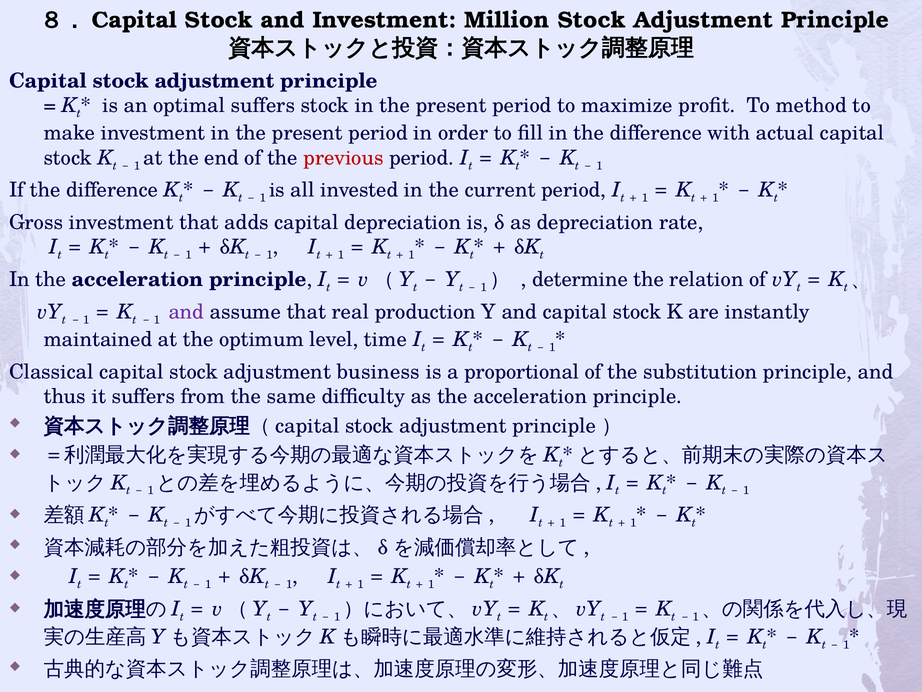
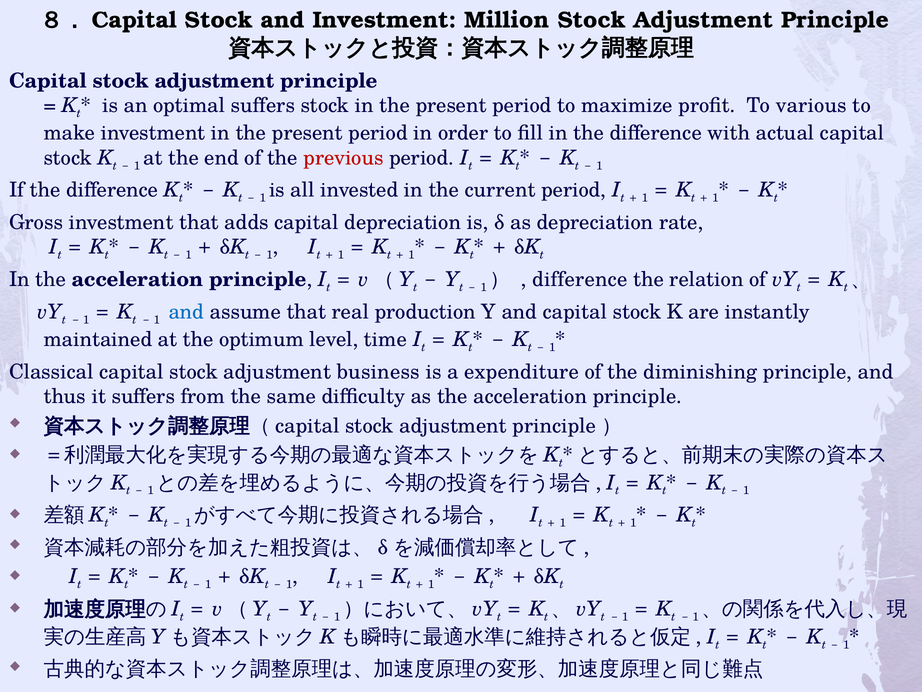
method: method -> various
determine at (580, 279): determine -> difference
and at (186, 312) colour: purple -> blue
proportional: proportional -> expenditure
substitution: substitution -> diminishing
